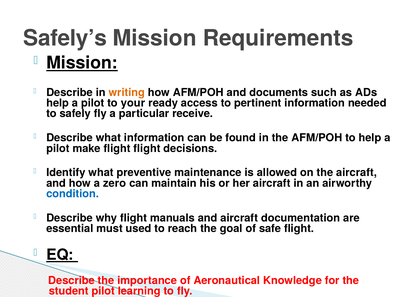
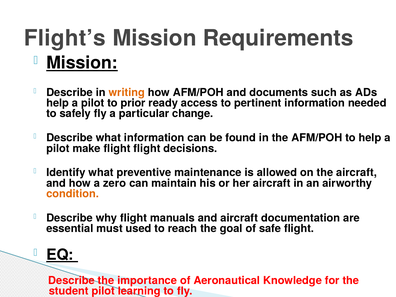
Safely’s: Safely’s -> Flight’s
your: your -> prior
receive: receive -> change
condition colour: blue -> orange
